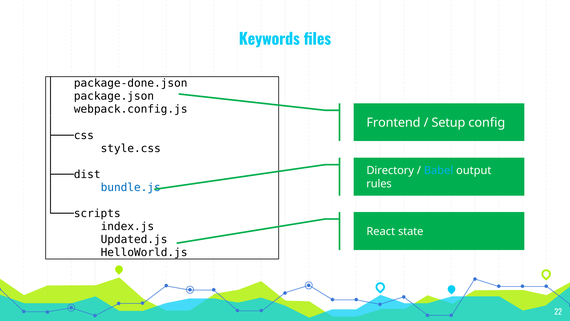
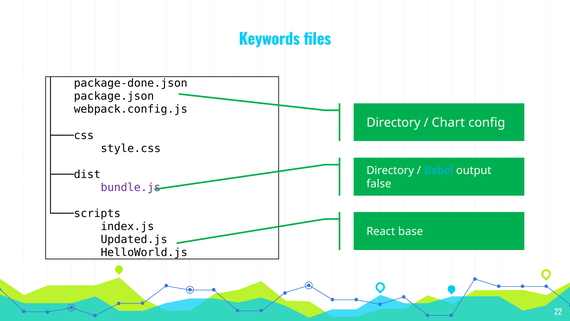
Frontend at (393, 123): Frontend -> Directory
Setup: Setup -> Chart
rules: rules -> false
bundle.js colour: blue -> purple
state: state -> base
